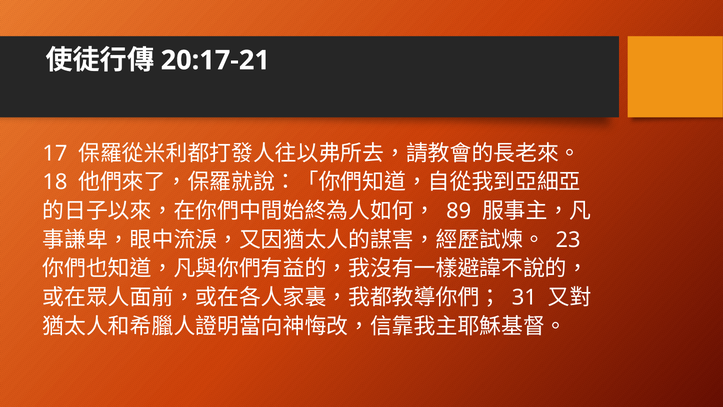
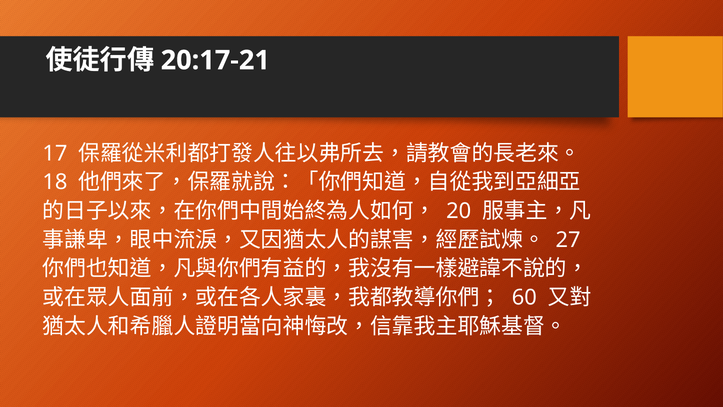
89: 89 -> 20
23: 23 -> 27
31: 31 -> 60
